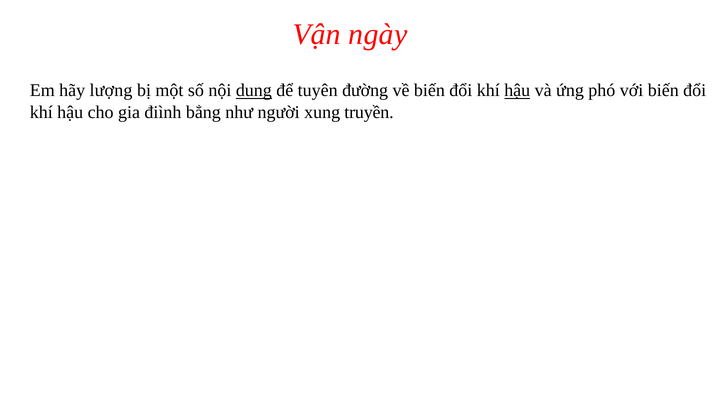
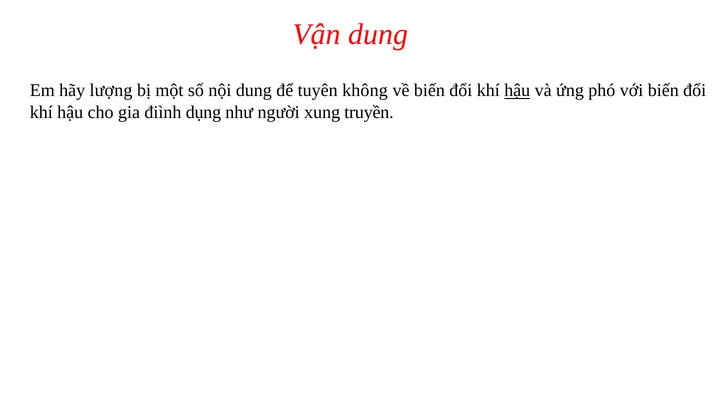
Vận ngày: ngày -> dung
dung at (254, 91) underline: present -> none
đường: đường -> không
bẳng: bẳng -> dụng
